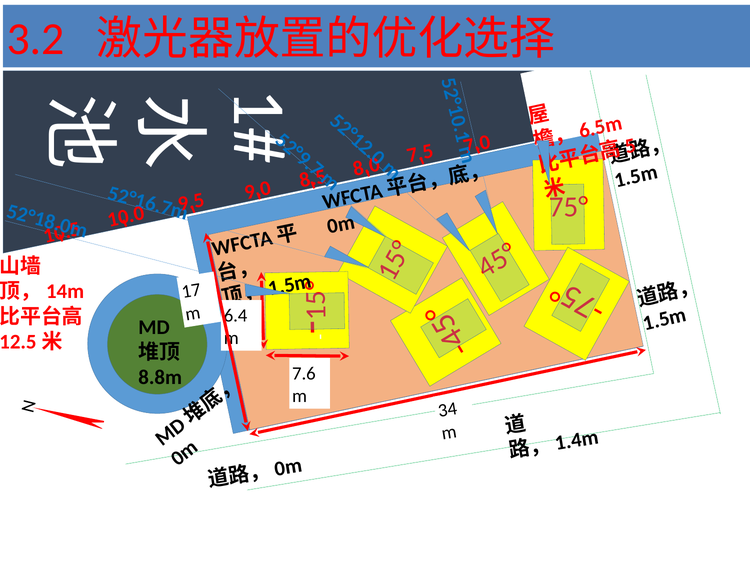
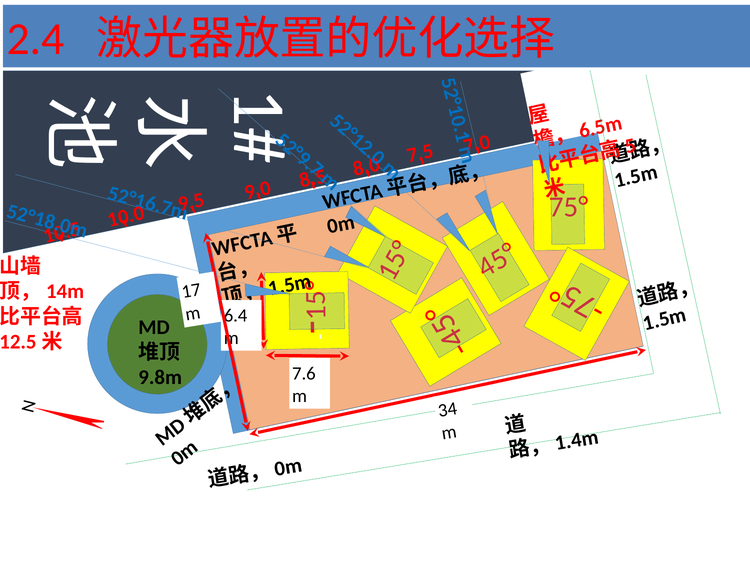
3.2: 3.2 -> 2.4
8.8m: 8.8m -> 9.8m
